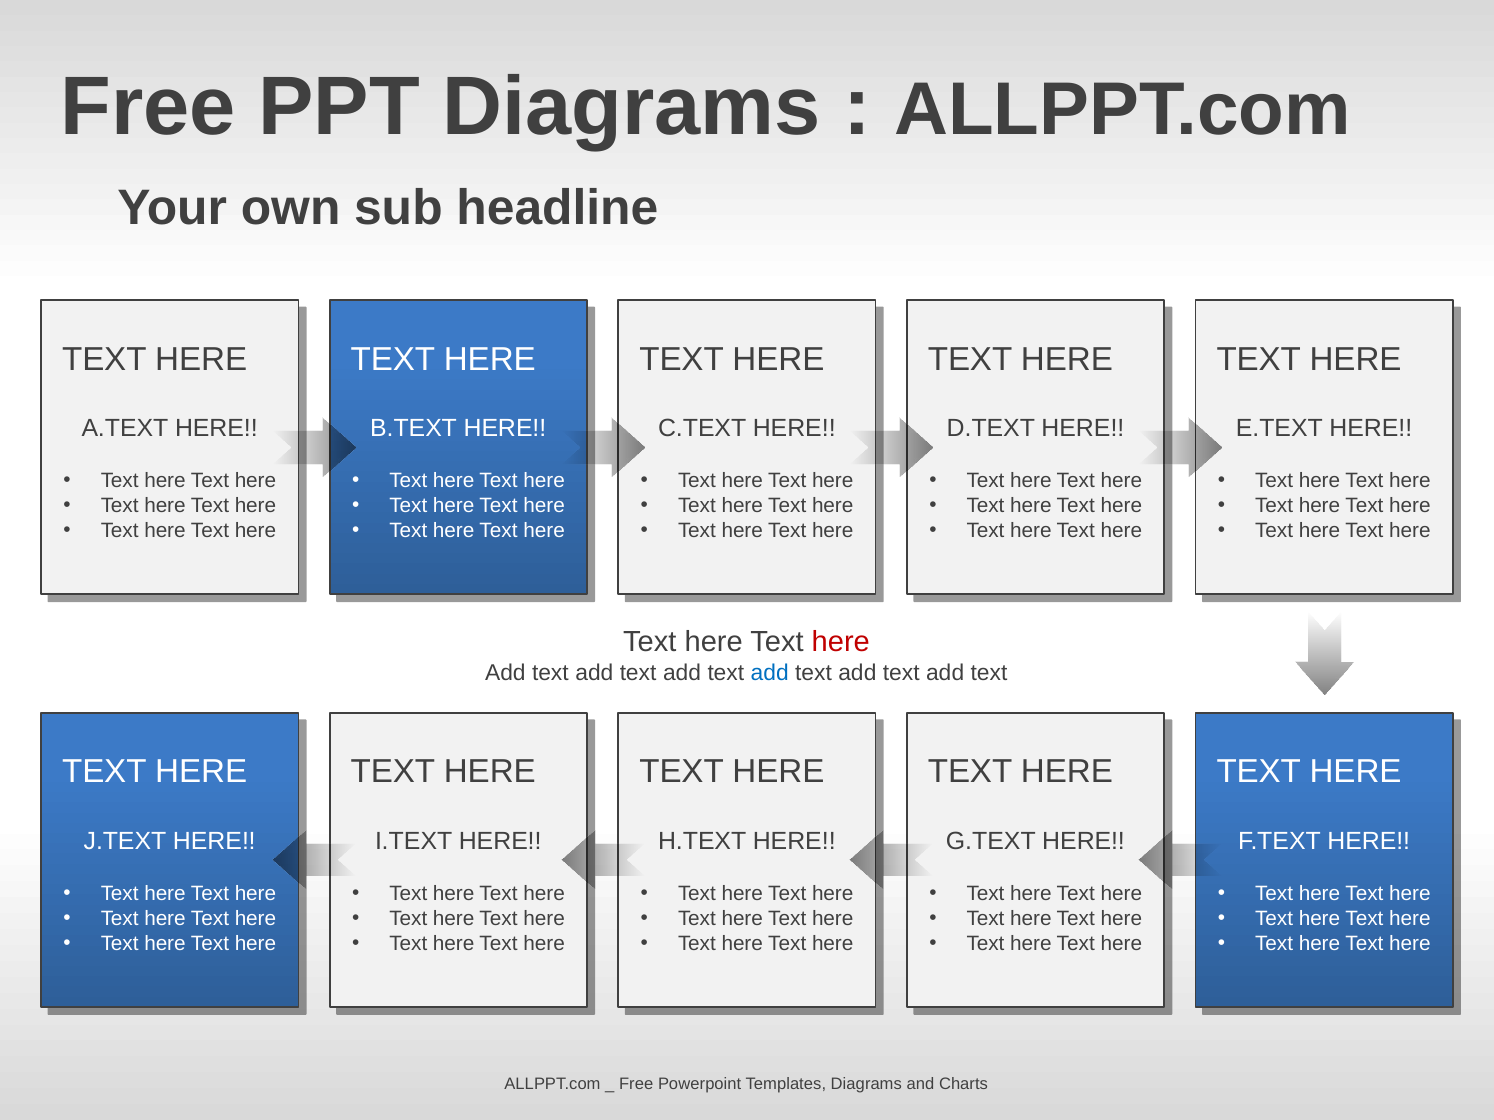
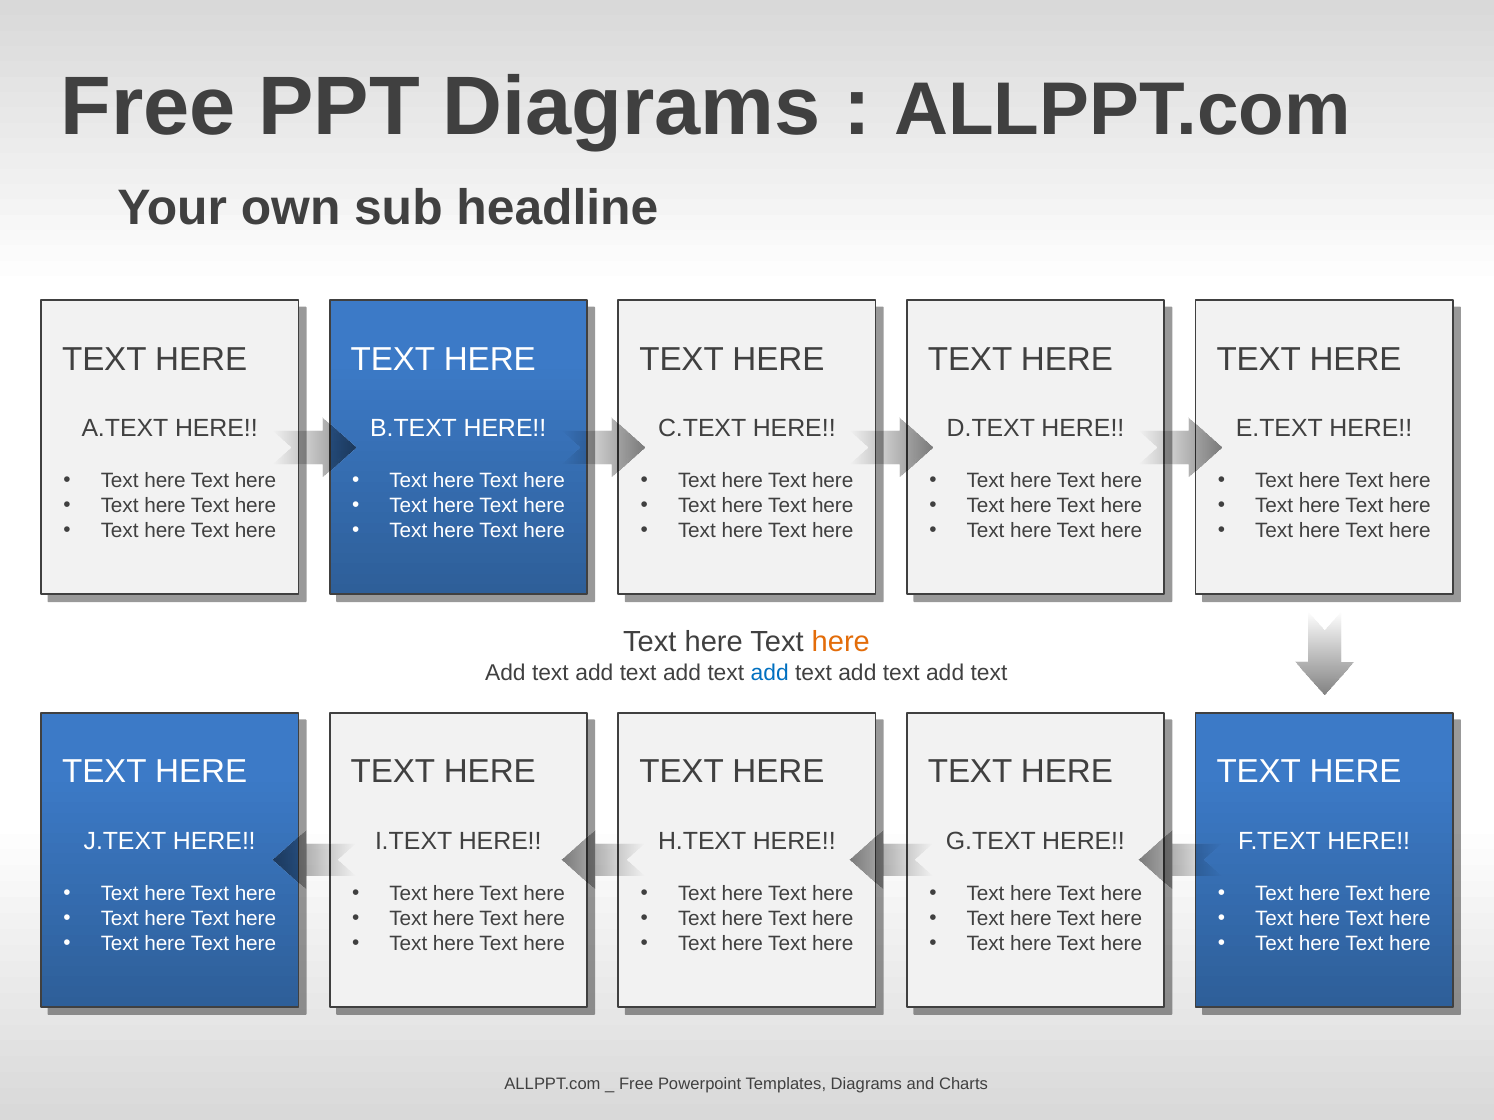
here at (841, 642) colour: red -> orange
